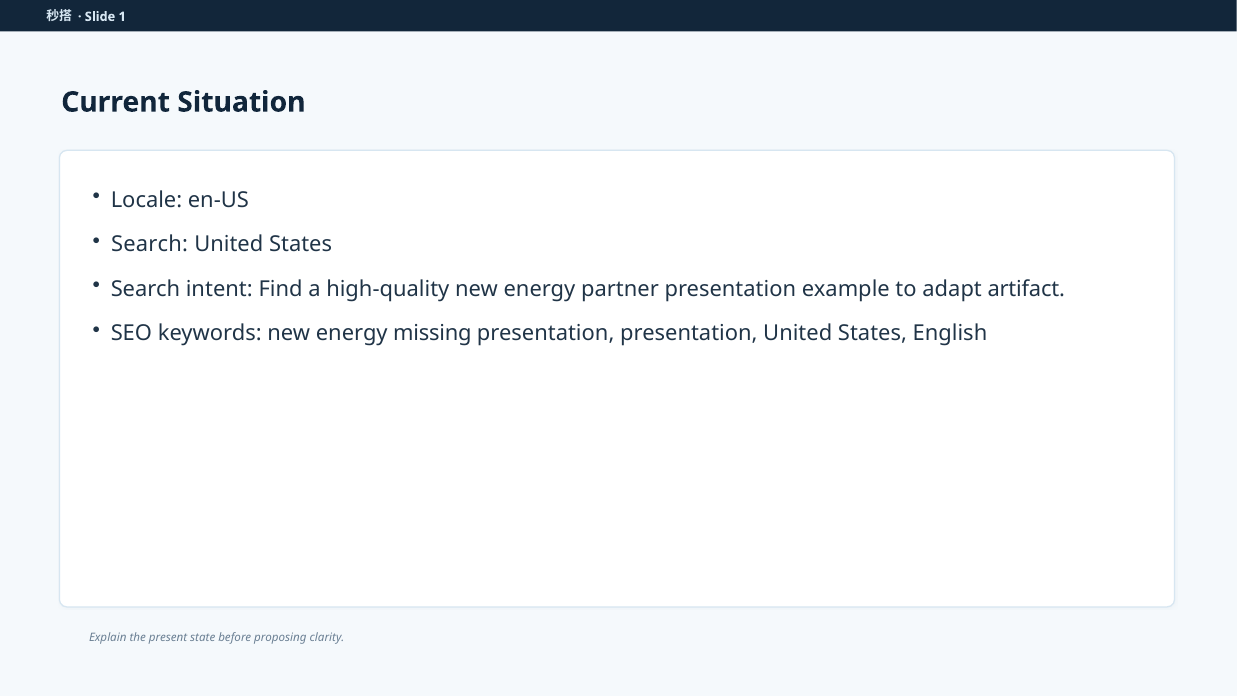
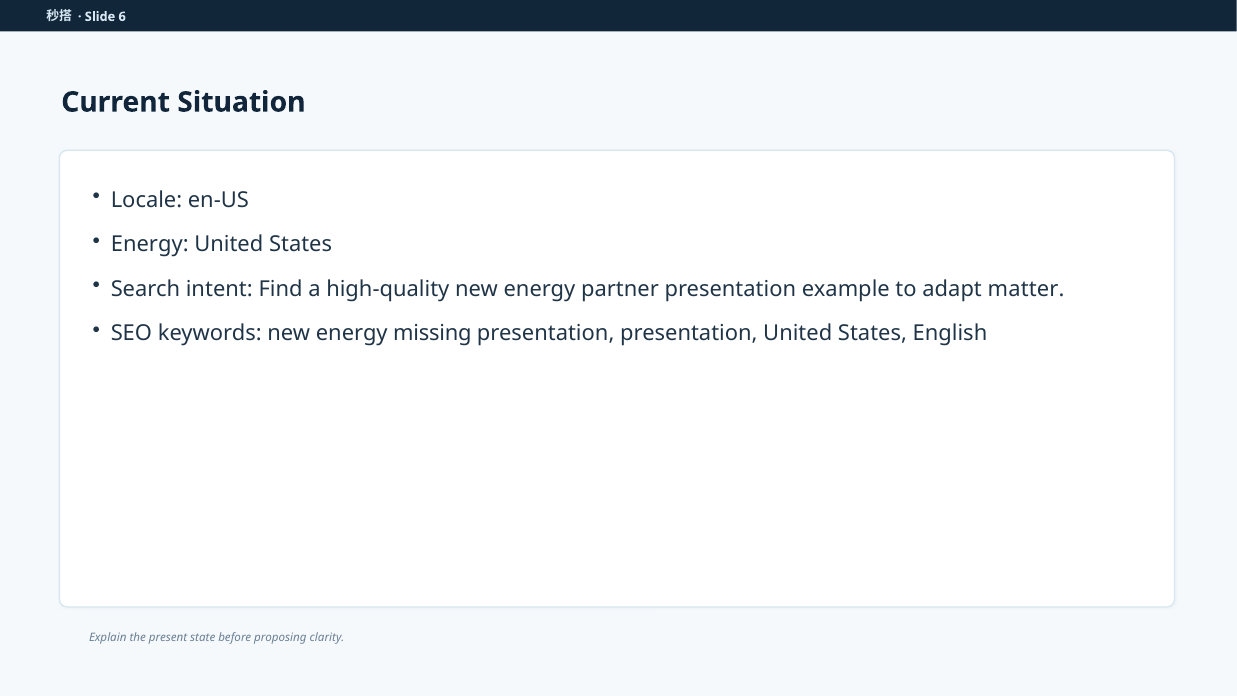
1: 1 -> 6
Search at (150, 245): Search -> Energy
artifact: artifact -> matter
